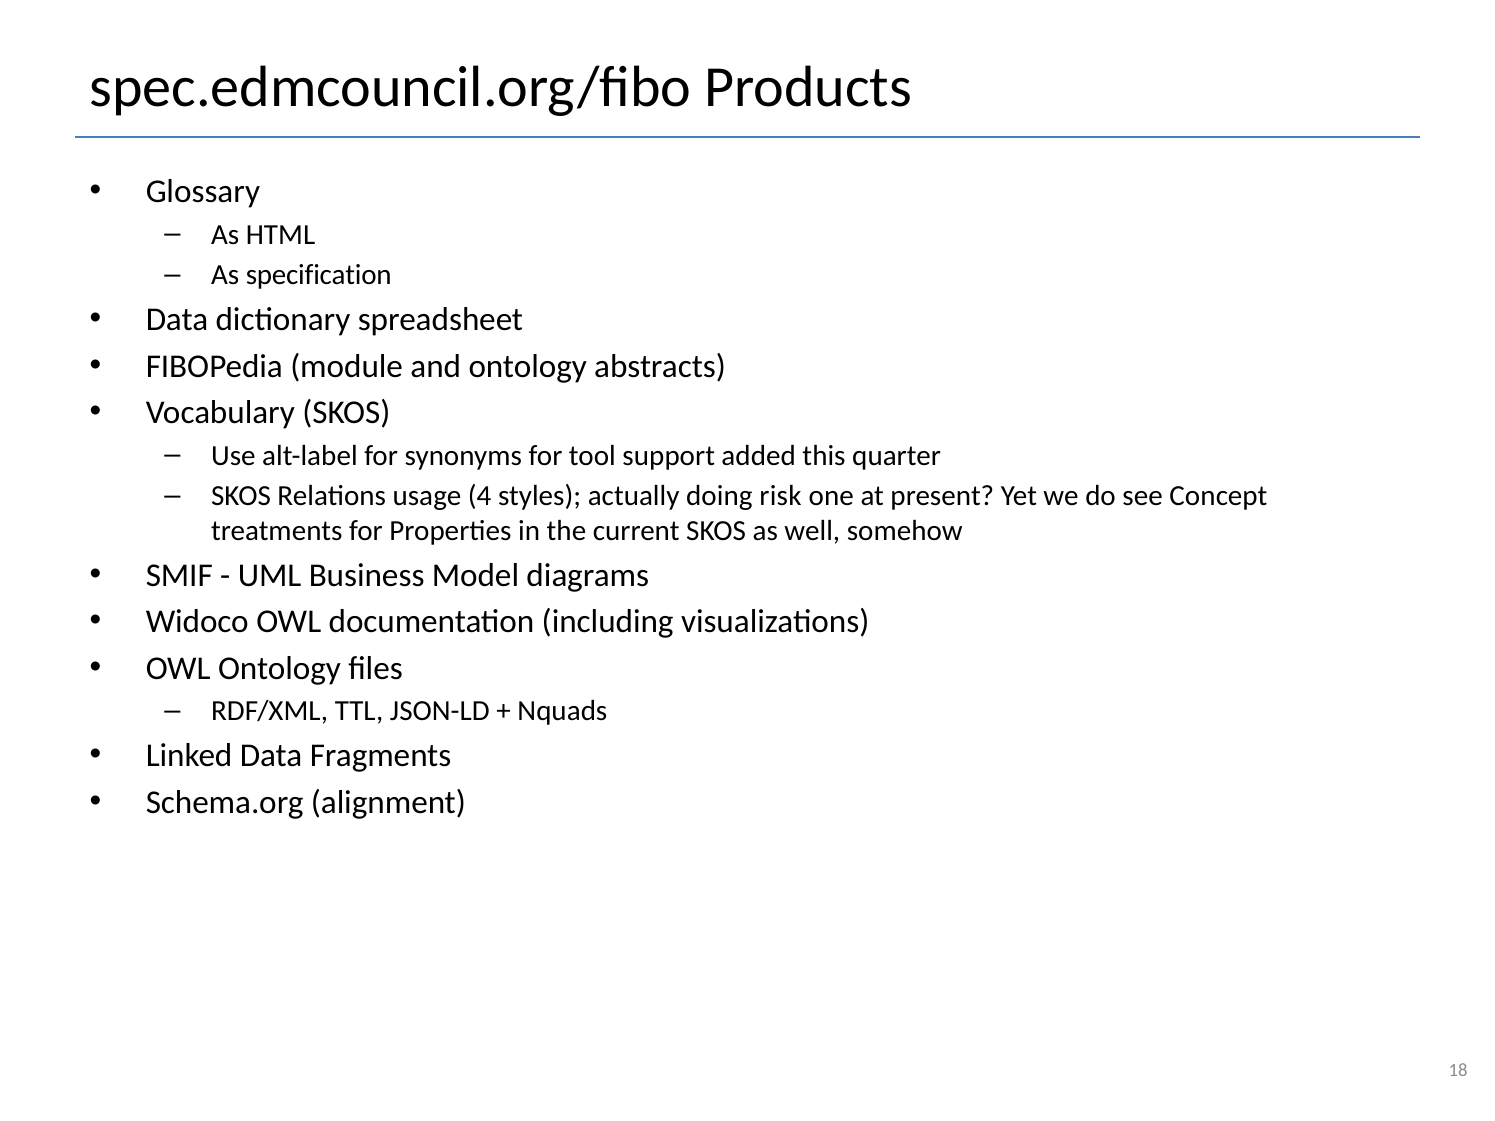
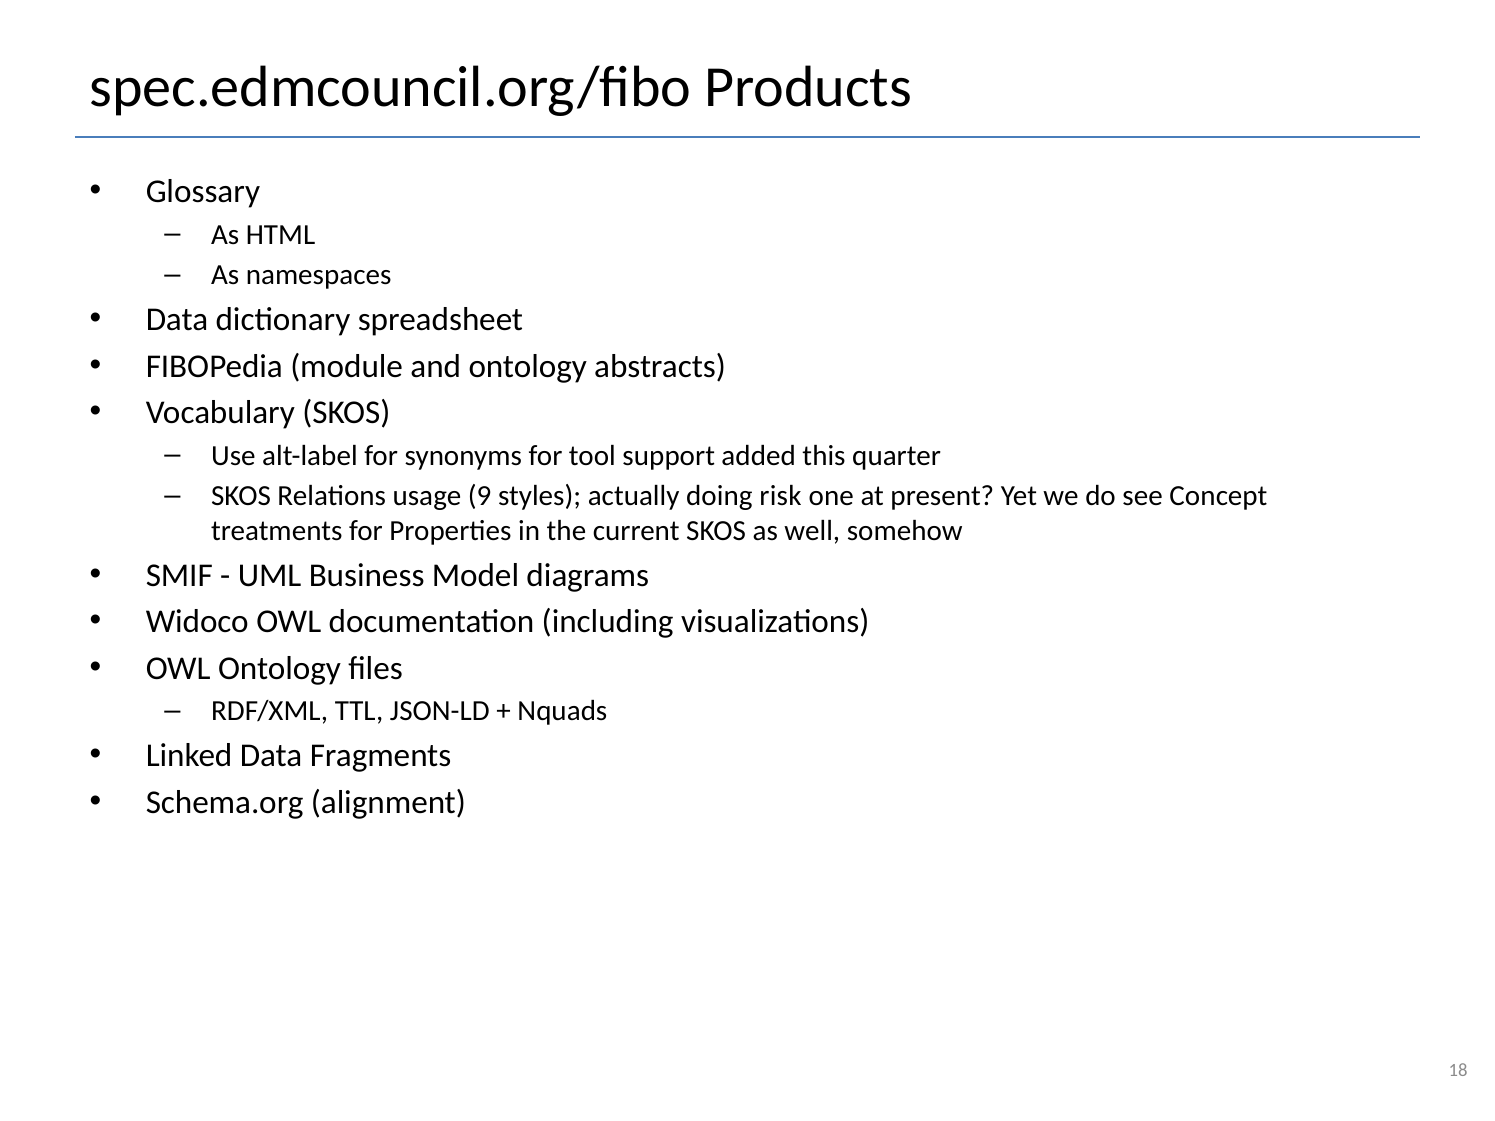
specification: specification -> namespaces
4: 4 -> 9
